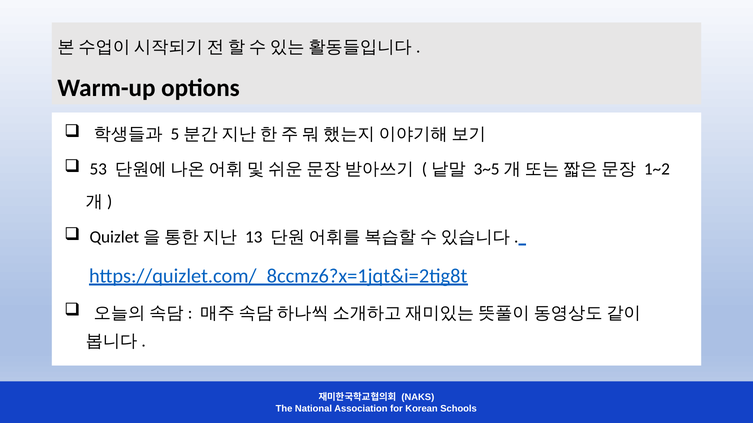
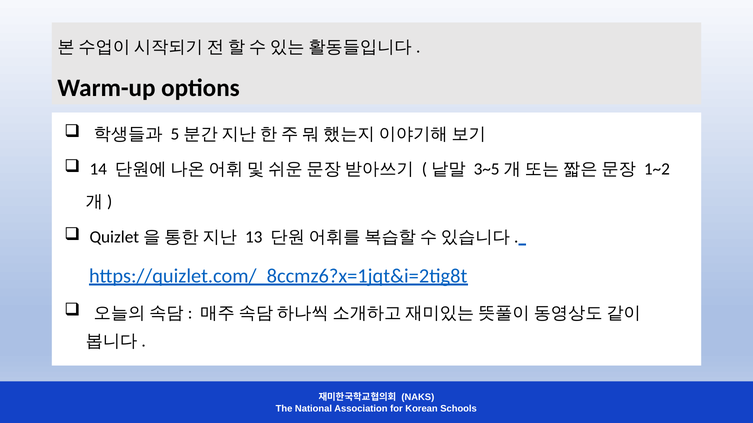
53: 53 -> 14
